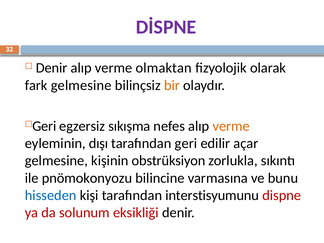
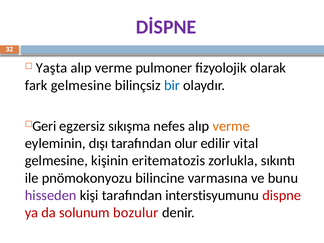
Denir at (52, 68): Denir -> Yaşta
olmaktan: olmaktan -> pulmoner
bir colour: orange -> blue
tarafından geri: geri -> olur
açar: açar -> vital
obstrüksiyon: obstrüksiyon -> eritematozis
hisseden colour: blue -> purple
eksikliği: eksikliği -> bozulur
